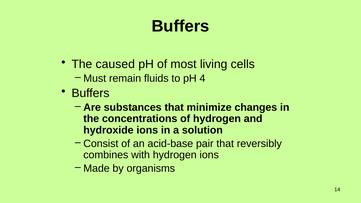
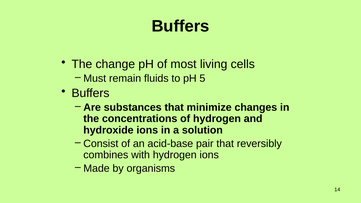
caused: caused -> change
4: 4 -> 5
